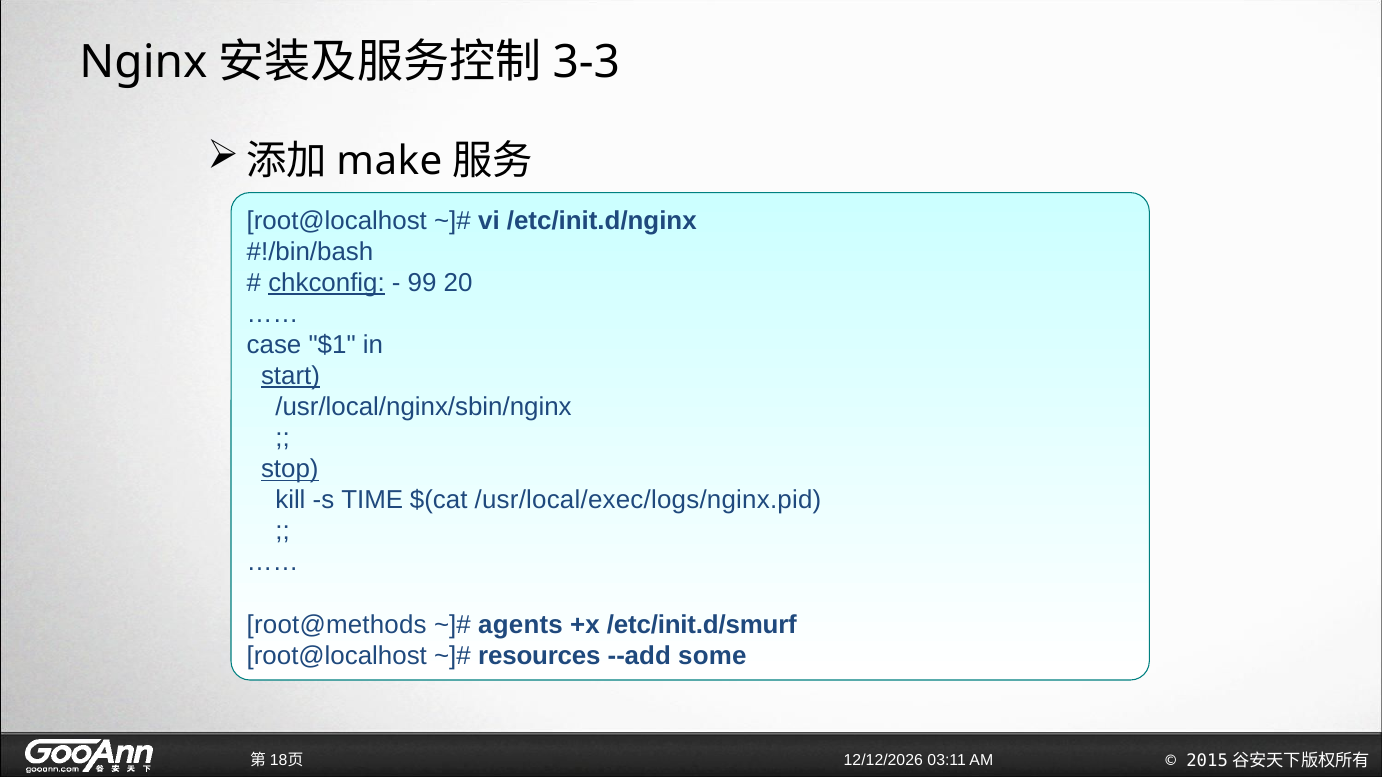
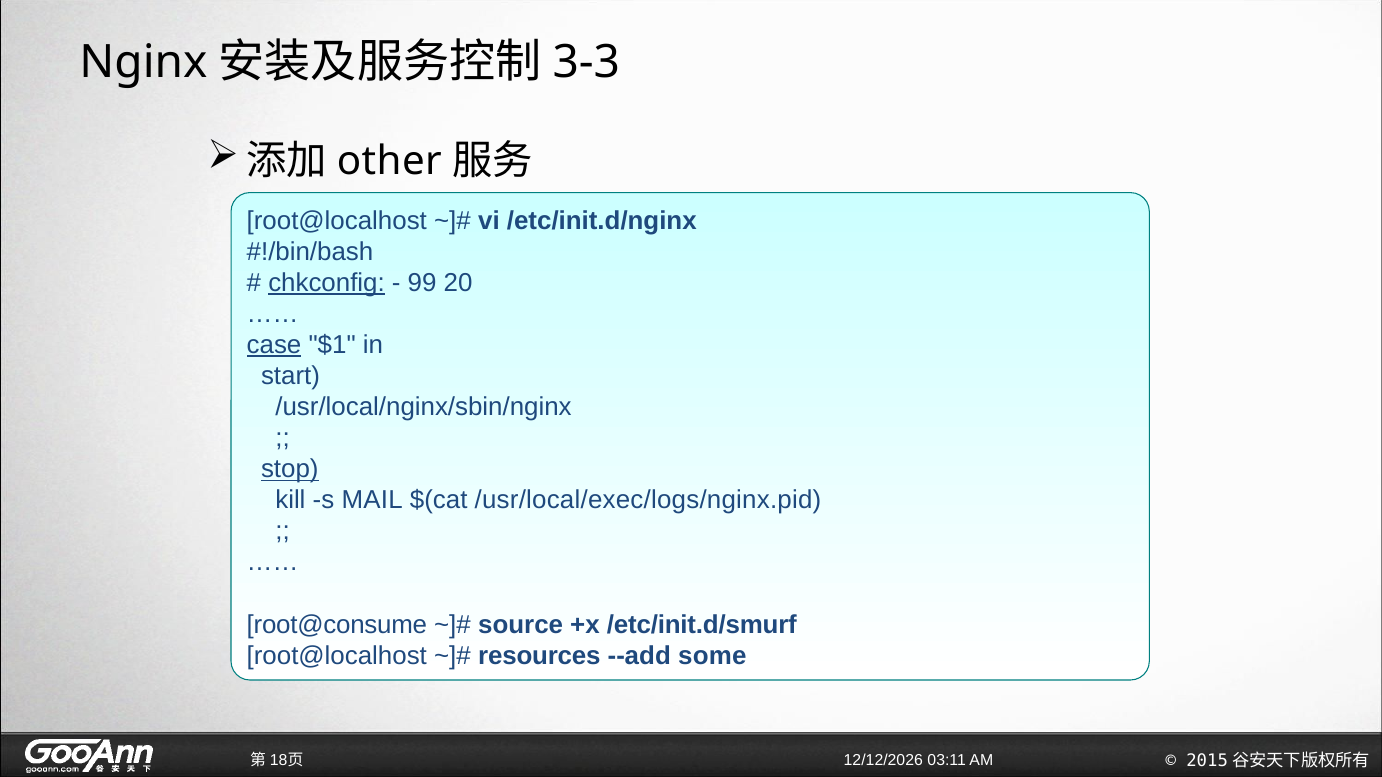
make: make -> other
case underline: none -> present
start underline: present -> none
TIME: TIME -> MAIL
root@methods: root@methods -> root@consume
agents: agents -> source
